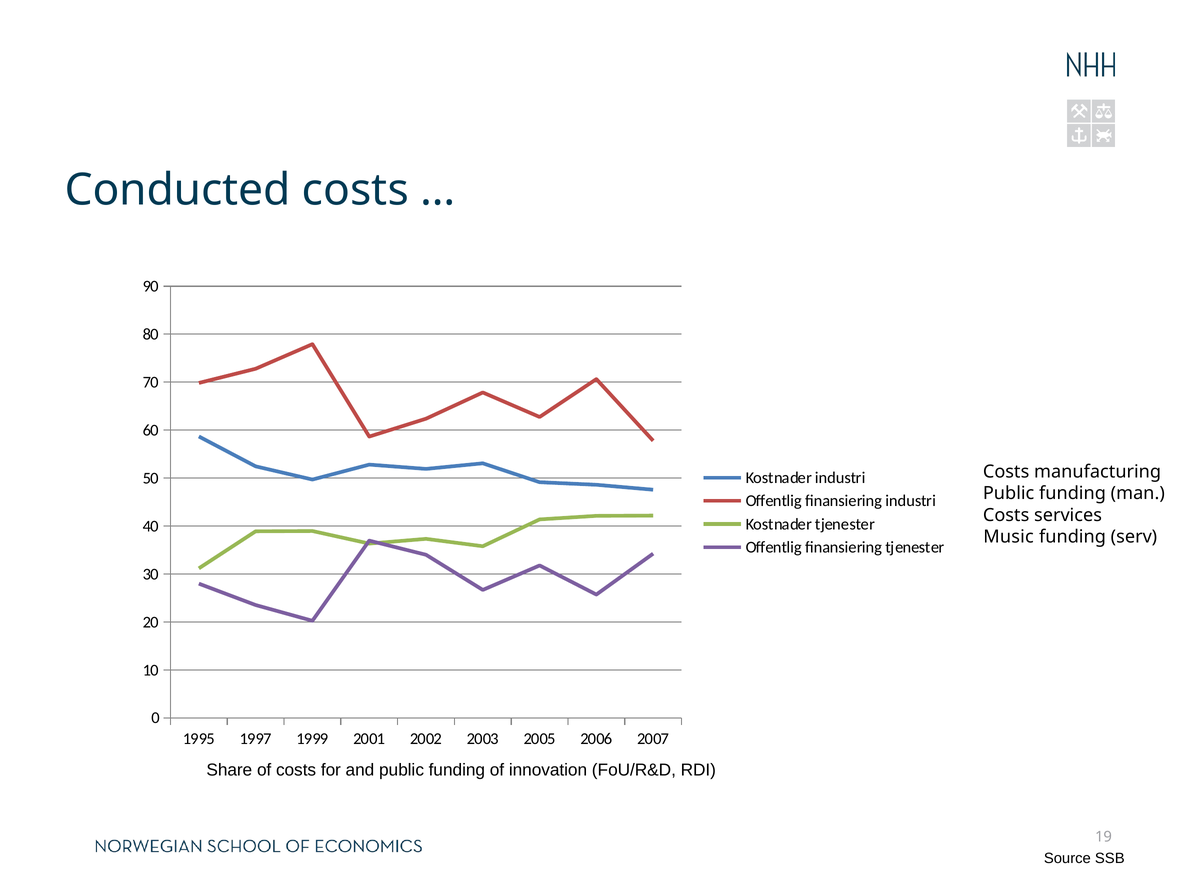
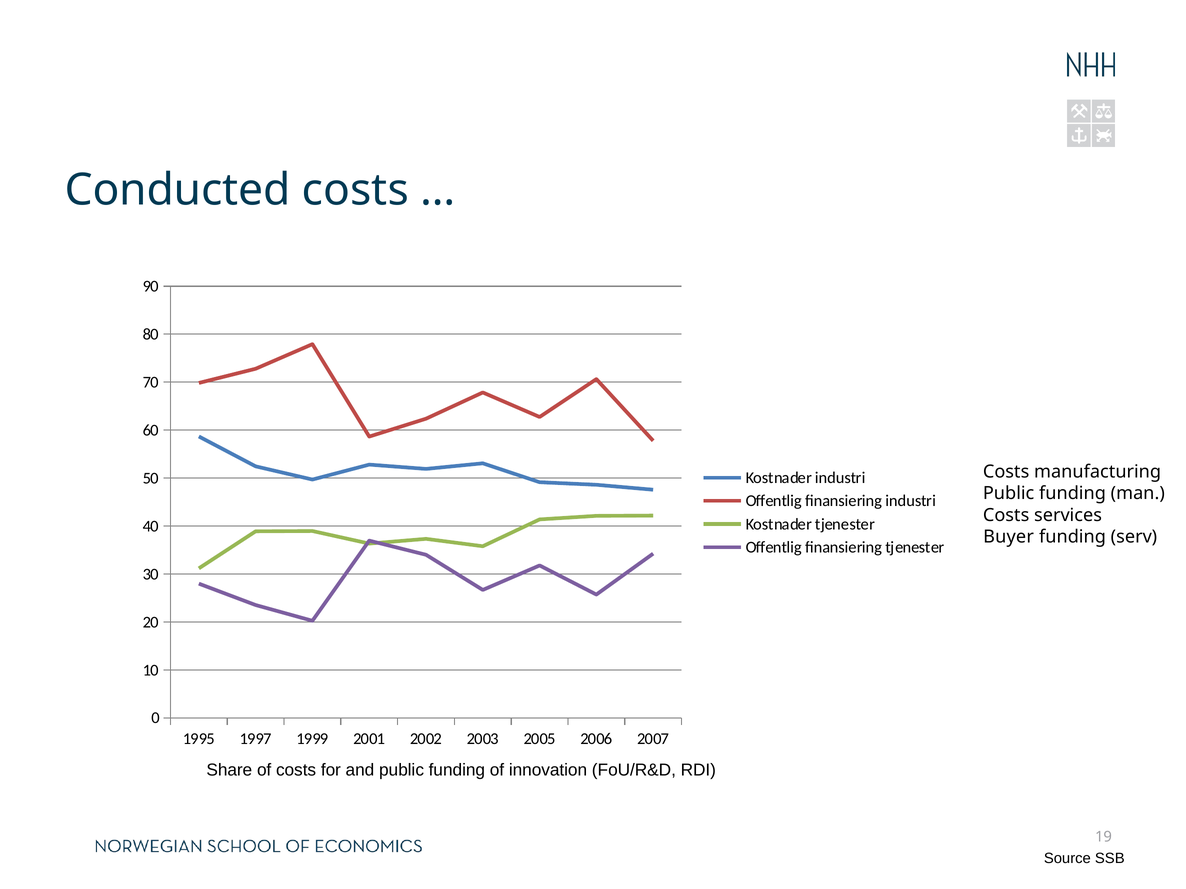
Music: Music -> Buyer
